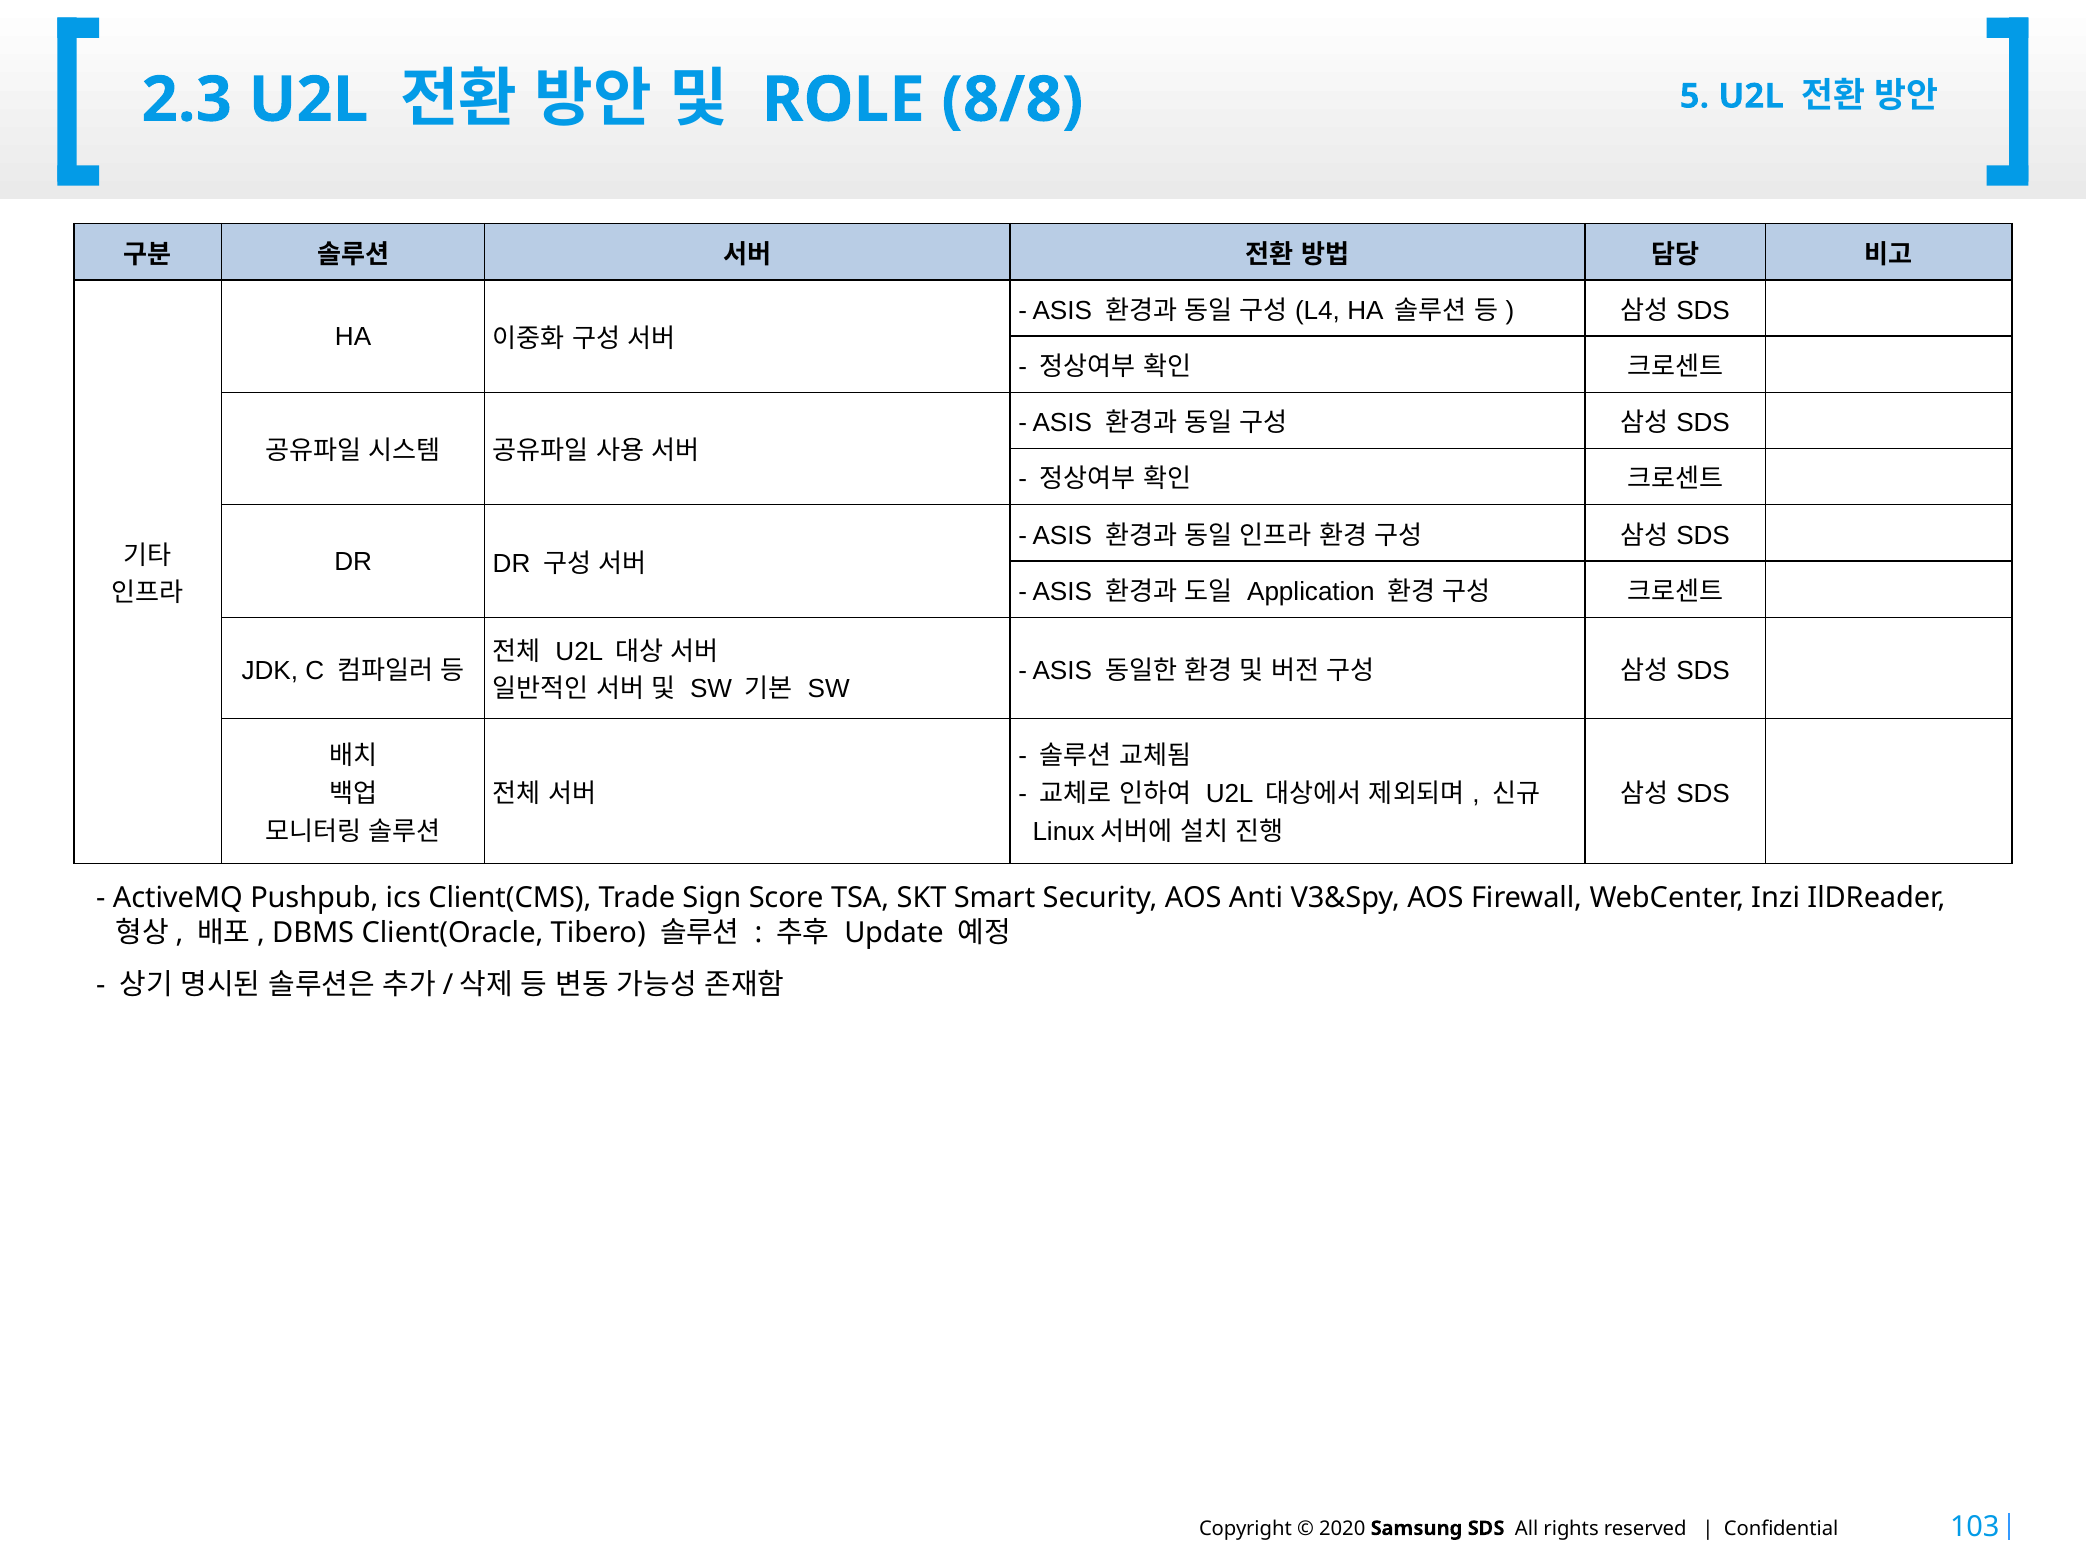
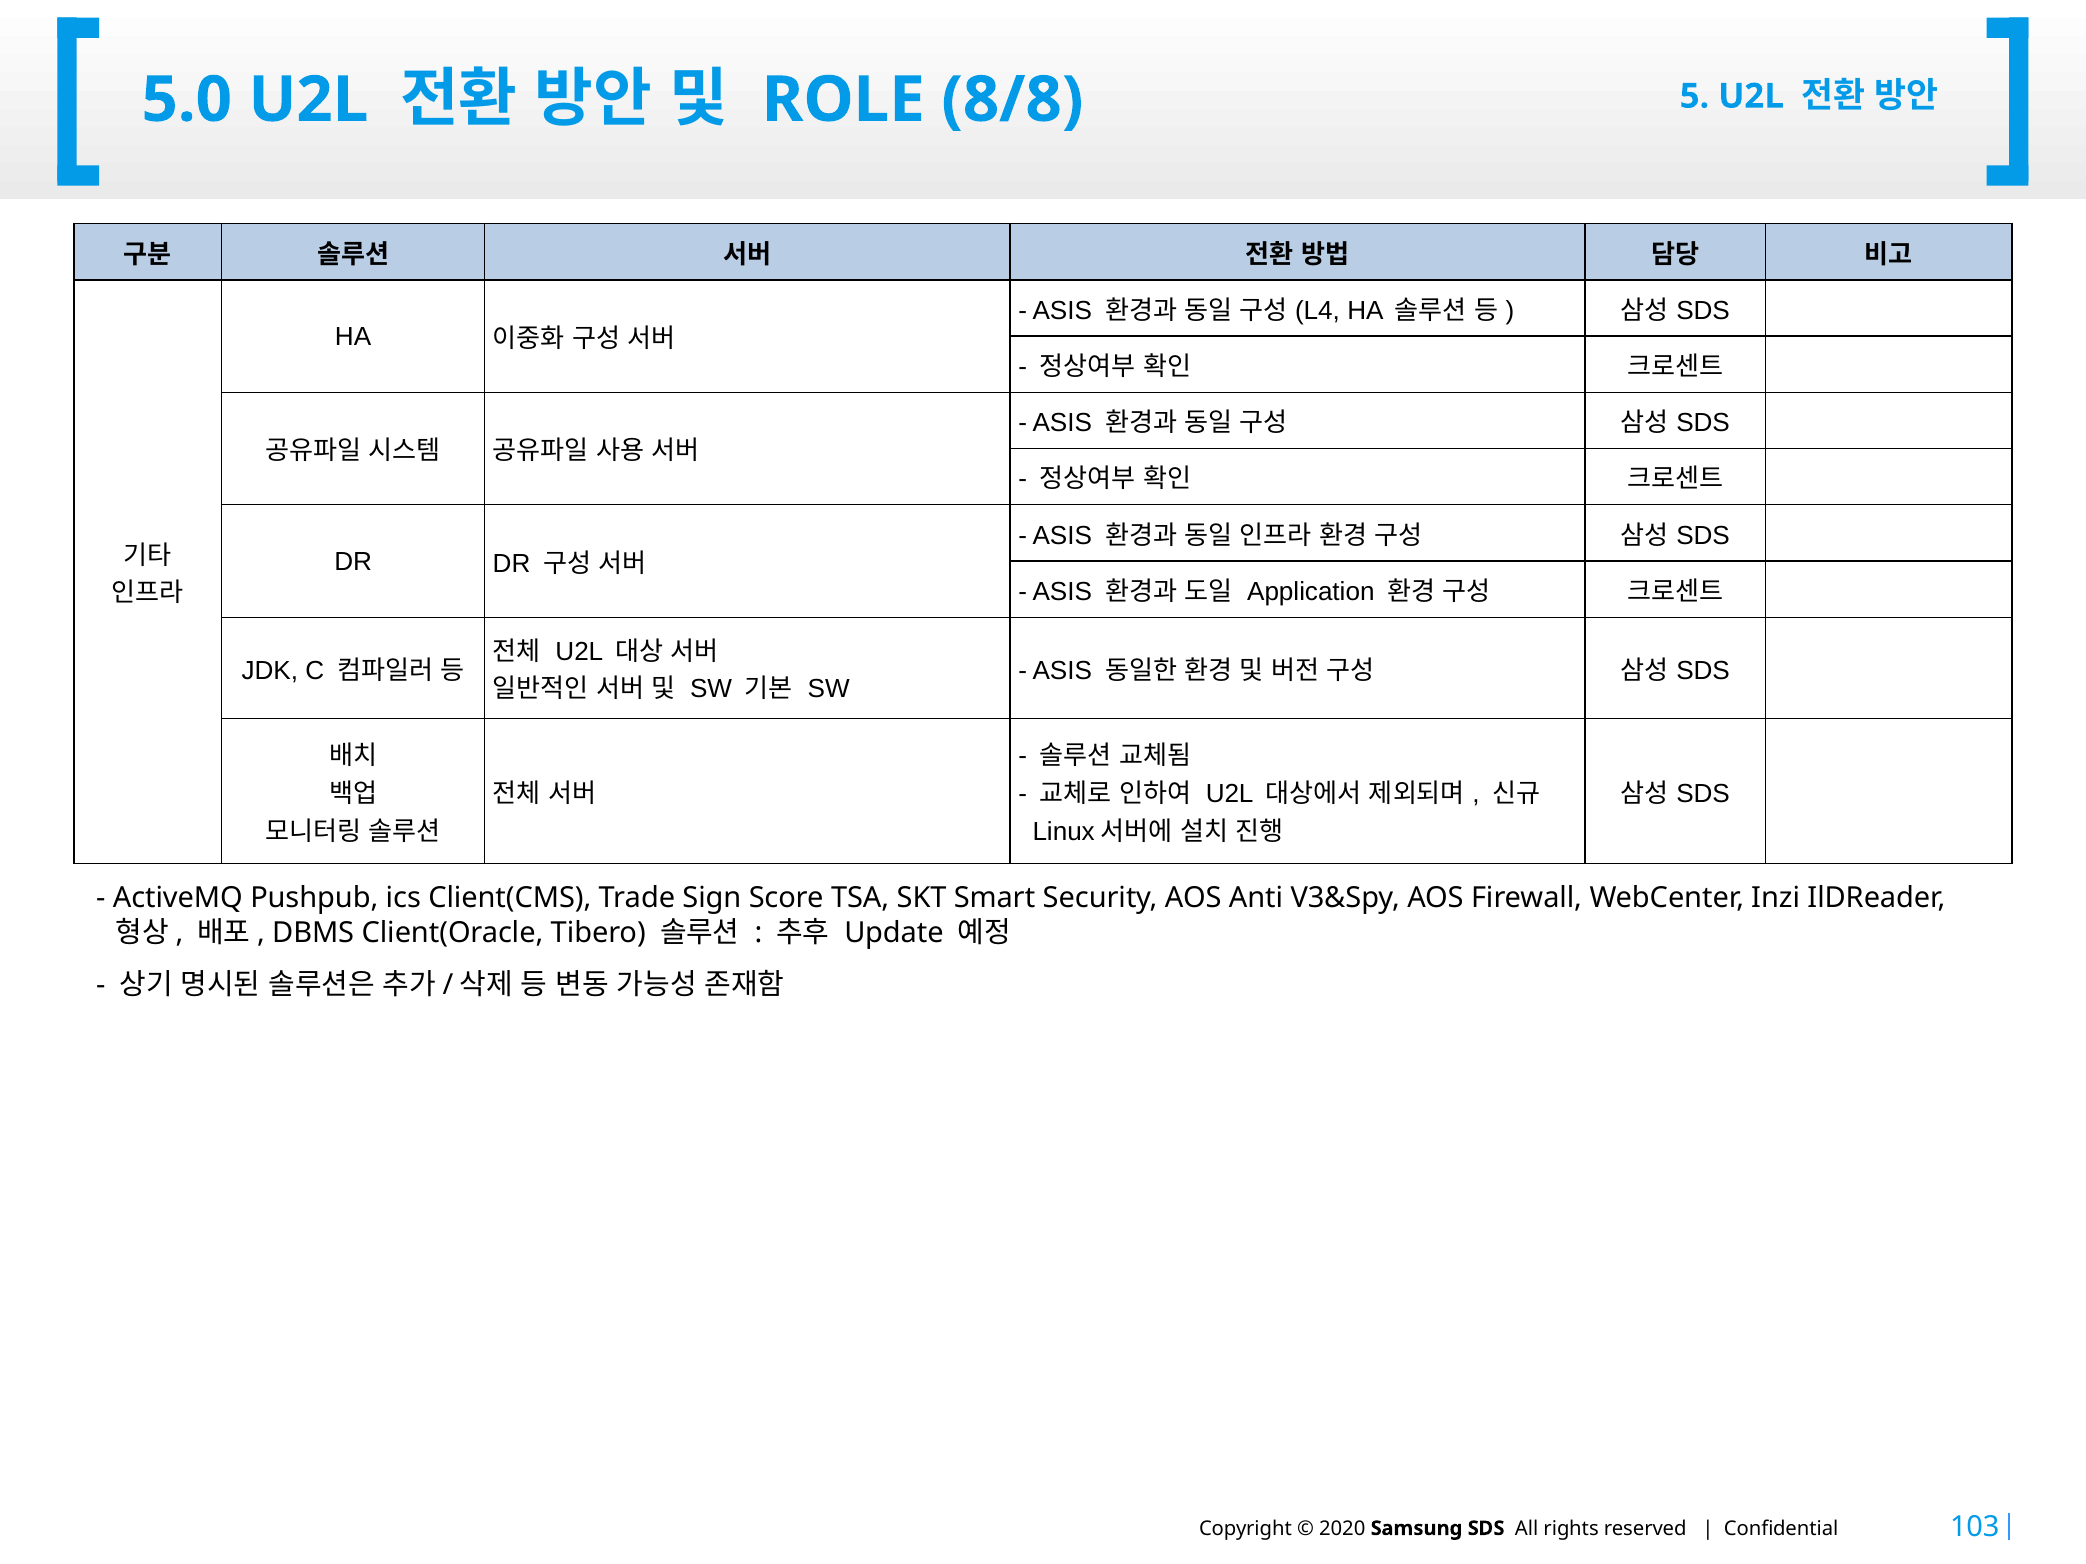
2.3: 2.3 -> 5.0
